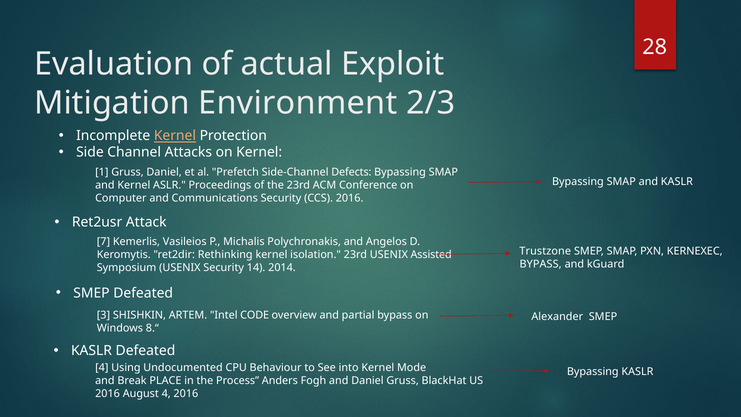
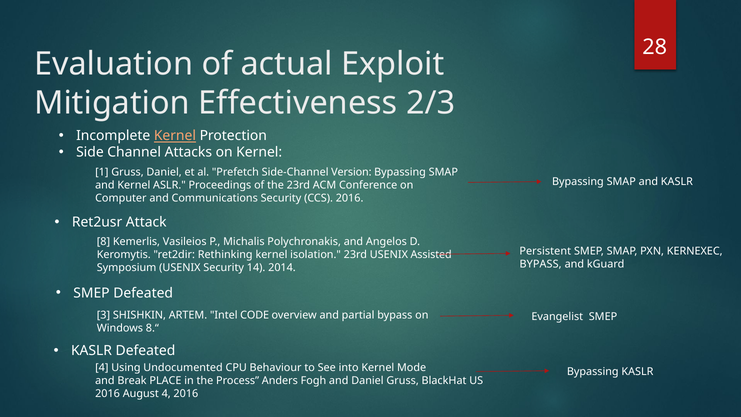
Environment: Environment -> Effectiveness
Defects: Defects -> Version
7: 7 -> 8
Trustzone: Trustzone -> Persistent
Alexander: Alexander -> Evangelist
